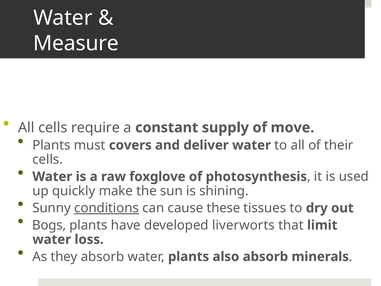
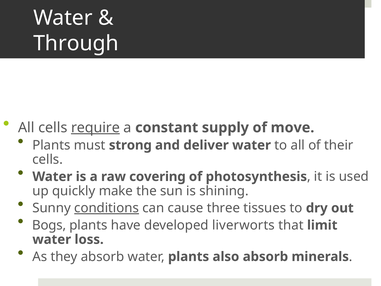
Measure: Measure -> Through
require underline: none -> present
covers: covers -> strong
foxglove: foxglove -> covering
these: these -> three
